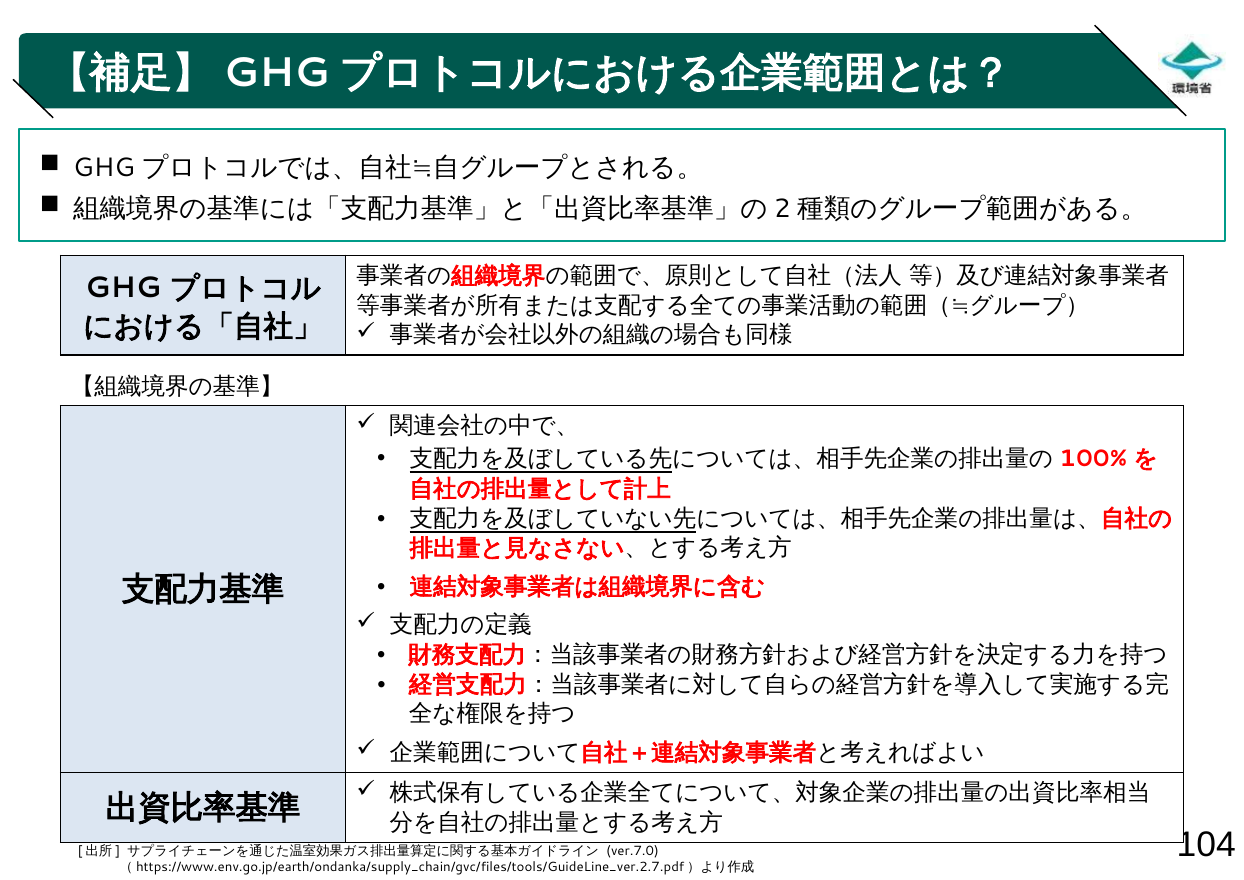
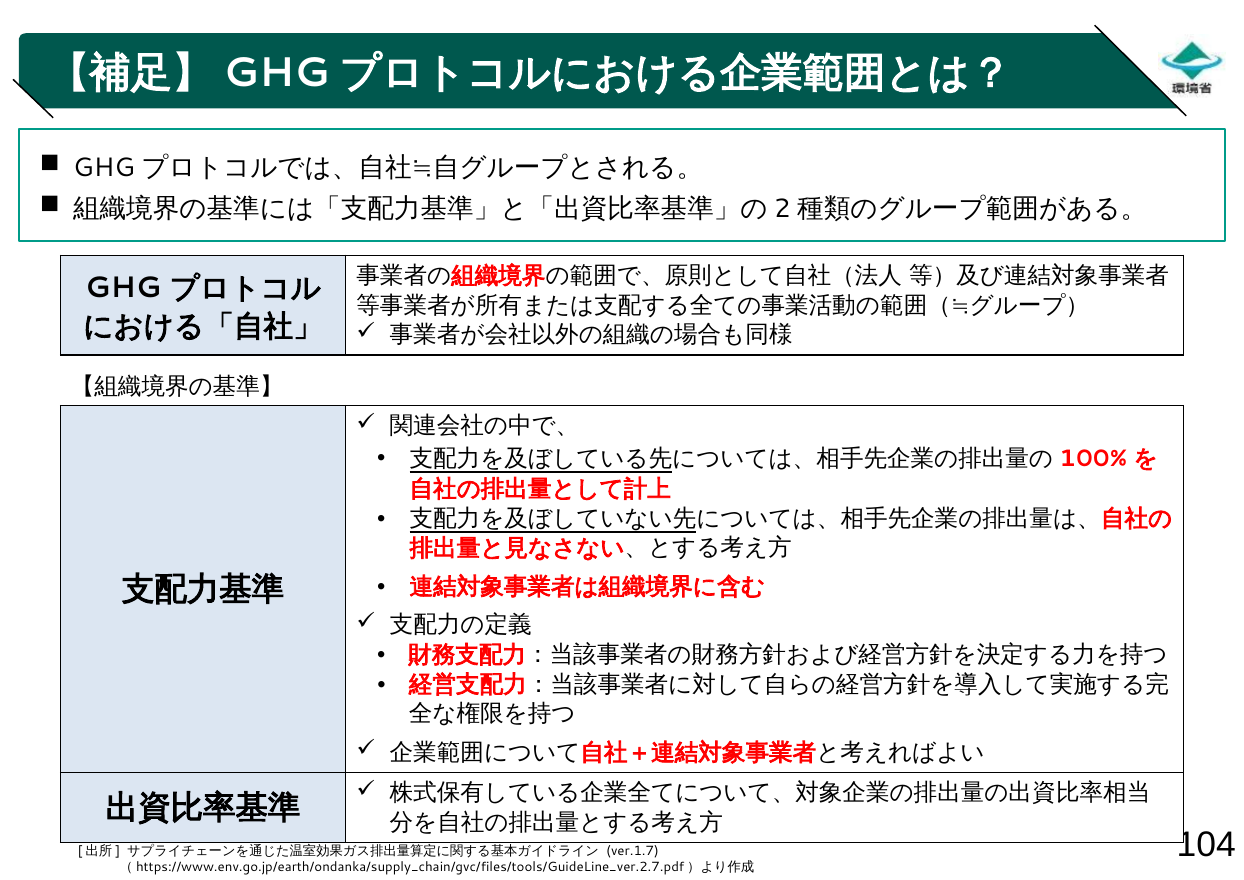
ver.7.0: ver.7.0 -> ver.1.7
